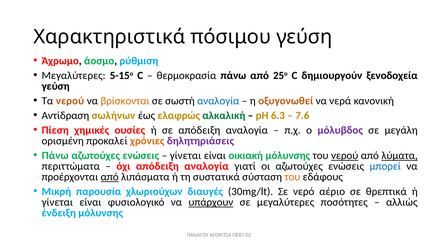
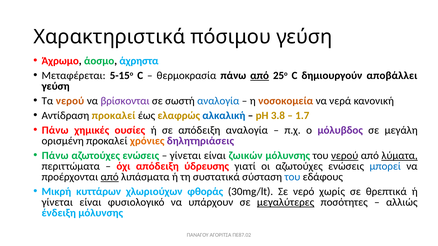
ρύθμιση: ρύθμιση -> άχρηστα
Μεγαλύτερες at (74, 76): Μεγαλύτερες -> Μεταφέρεται
από at (260, 76) underline: none -> present
ξενοδοχεία: ξενοδοχεία -> αποβάλλει
βρίσκονται colour: orange -> purple
οξυγονωθεί: οξυγονωθεί -> νοσοκομεία
Αντίδραση σωλήνων: σωλήνων -> προκαλεί
αλκαλική colour: green -> blue
6.3: 6.3 -> 3.8
7.6: 7.6 -> 1.7
Πίεση at (55, 130): Πίεση -> Πάνω
οικιακή: οικιακή -> ζωικών
όχι απόδειξη αναλογία: αναλογία -> ύδρευσης
του at (292, 177) colour: orange -> blue
παρουσία: παρουσία -> κυττάρων
διαυγές: διαυγές -> φθοράς
αέριο: αέριο -> χωρίς
υπάρχουν underline: present -> none
μεγαλύτερες at (286, 203) underline: none -> present
